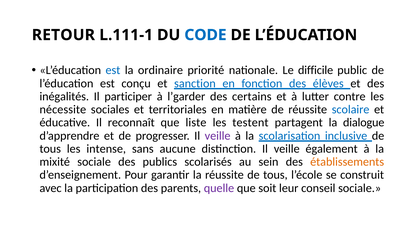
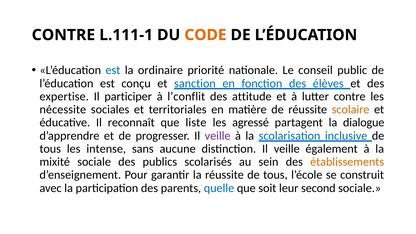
RETOUR at (63, 35): RETOUR -> CONTRE
CODE colour: blue -> orange
difficile: difficile -> conseil
inégalités: inégalités -> expertise
l’garder: l’garder -> l’conflit
certains: certains -> attitude
scolaire colour: blue -> orange
testent: testent -> agressé
quelle colour: purple -> blue
conseil: conseil -> second
